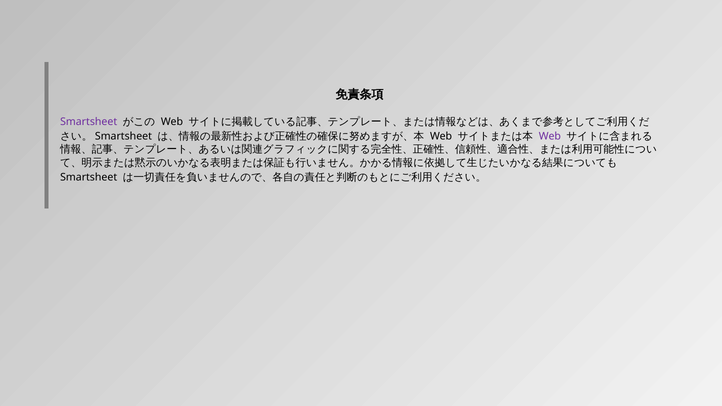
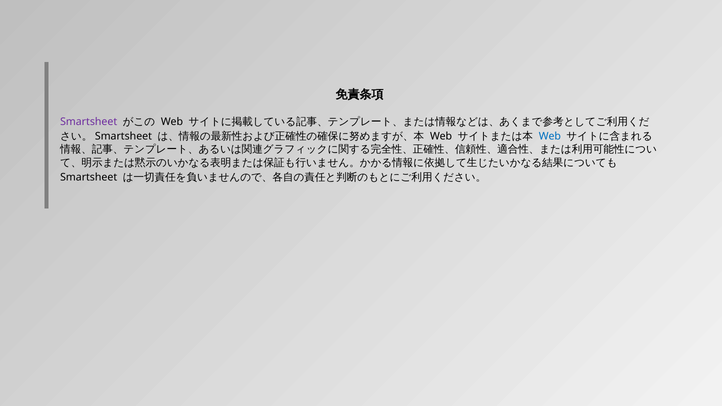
Web at (550, 136) colour: purple -> blue
